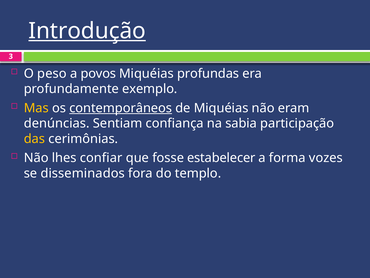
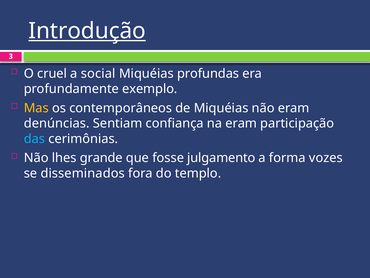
peso: peso -> cruel
povos: povos -> social
contemporâneos underline: present -> none
na sabia: sabia -> eram
das colour: yellow -> light blue
confiar: confiar -> grande
estabelecer: estabelecer -> julgamento
